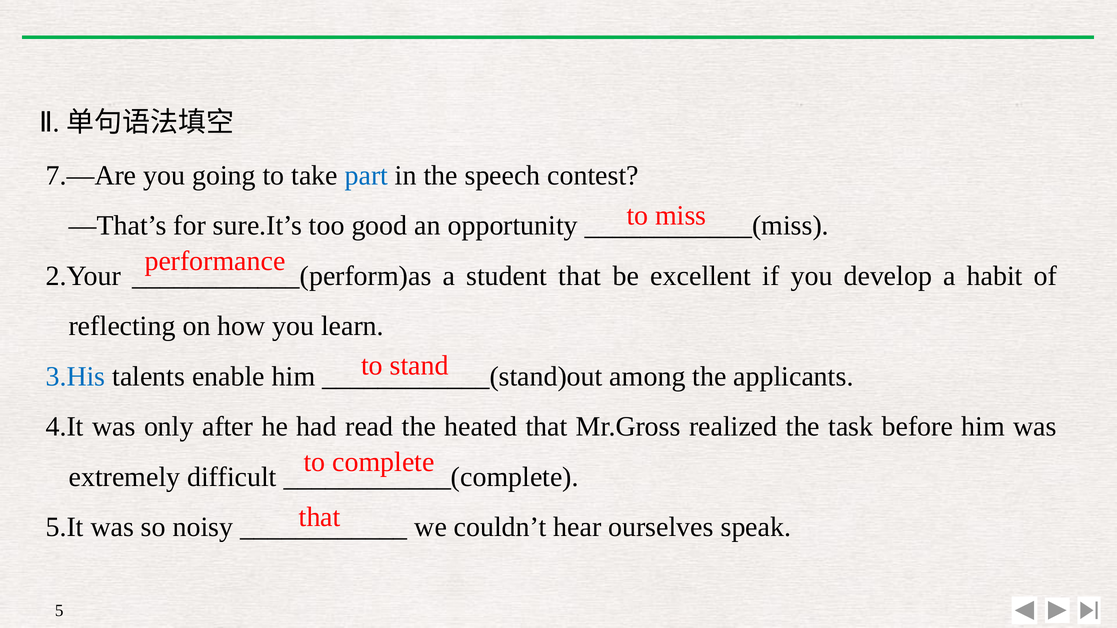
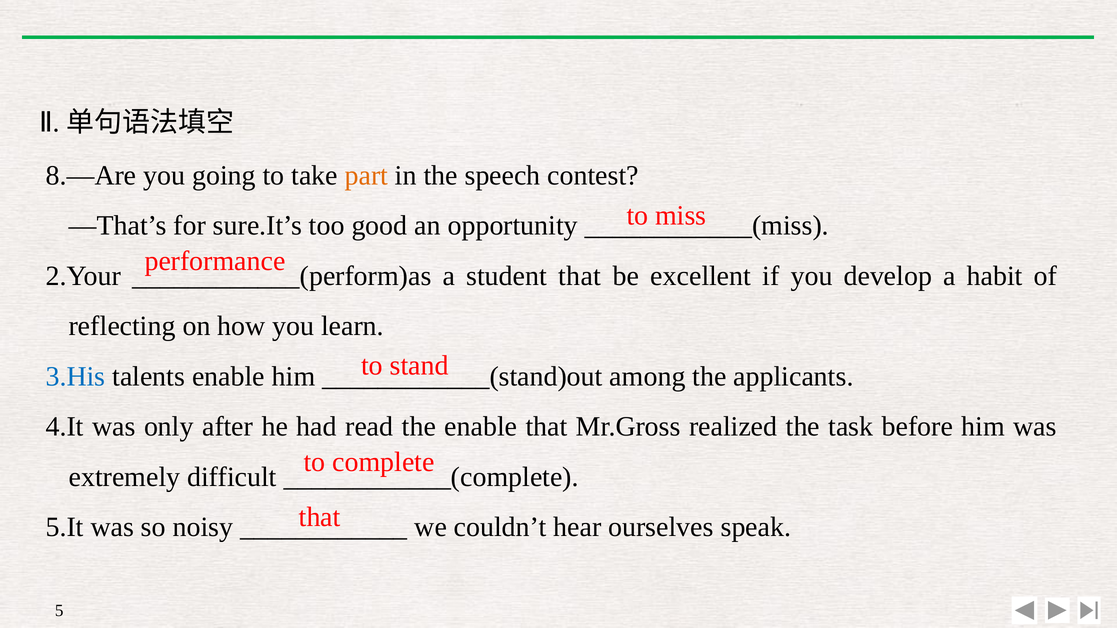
7.—Are: 7.—Are -> 8.—Are
part colour: blue -> orange
the heated: heated -> enable
